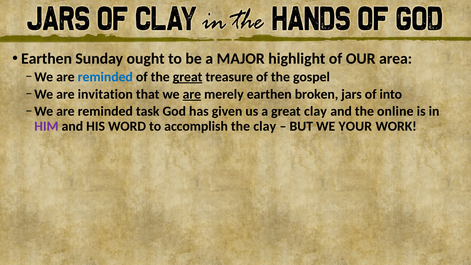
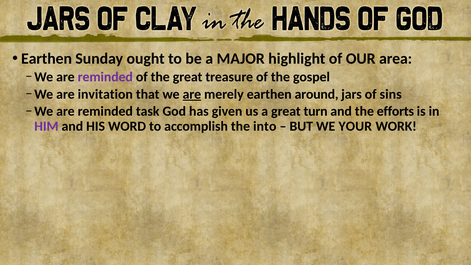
reminded at (105, 77) colour: blue -> purple
great at (188, 77) underline: present -> none
broken: broken -> around
into: into -> sins
great clay: clay -> turn
online: online -> efforts
the clay: clay -> into
